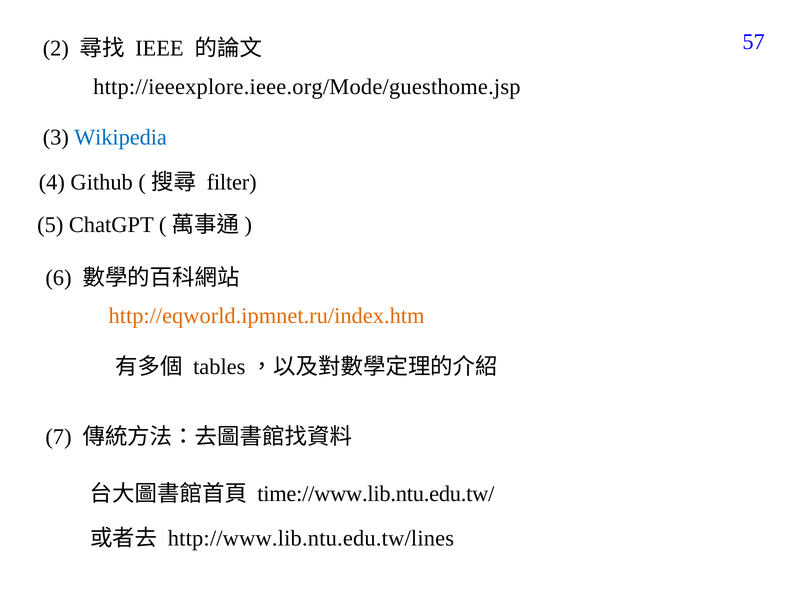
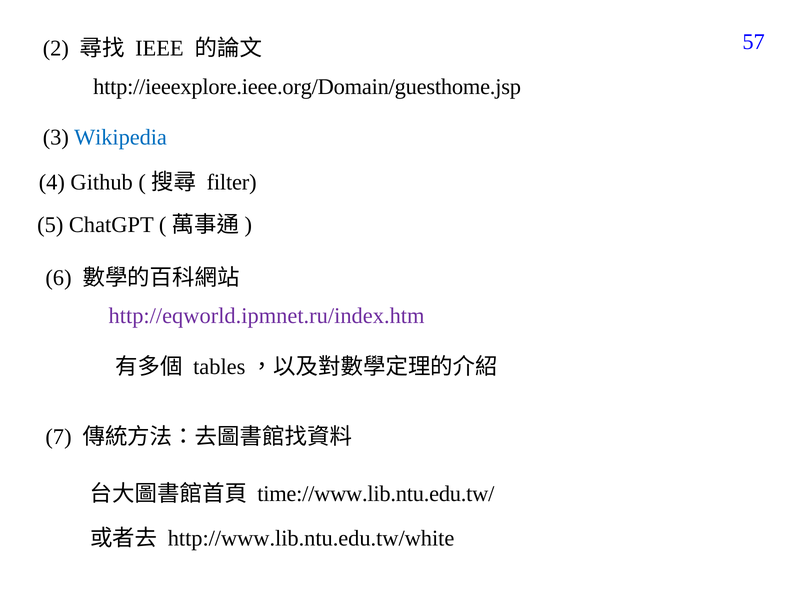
http://ieeexplore.ieee.org/Mode/guesthome.jsp: http://ieeexplore.ieee.org/Mode/guesthome.jsp -> http://ieeexplore.ieee.org/Domain/guesthome.jsp
http://eqworld.ipmnet.ru/index.htm colour: orange -> purple
http://www.lib.ntu.edu.tw/lines: http://www.lib.ntu.edu.tw/lines -> http://www.lib.ntu.edu.tw/white
